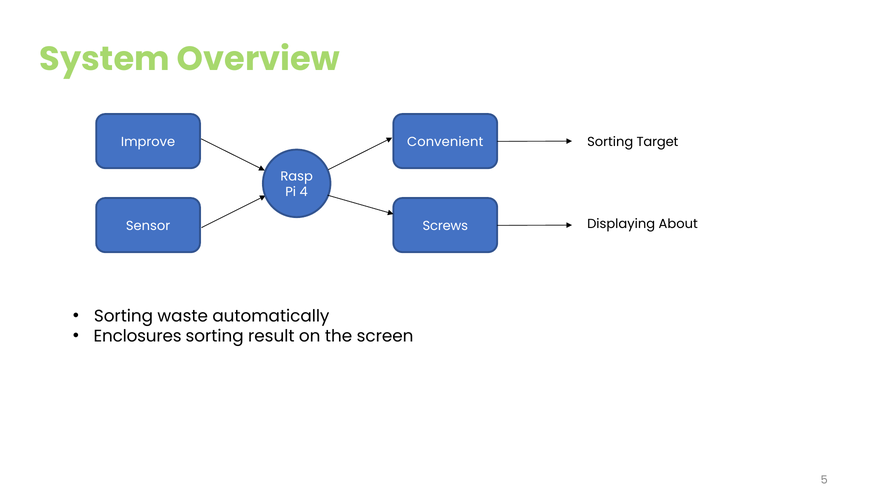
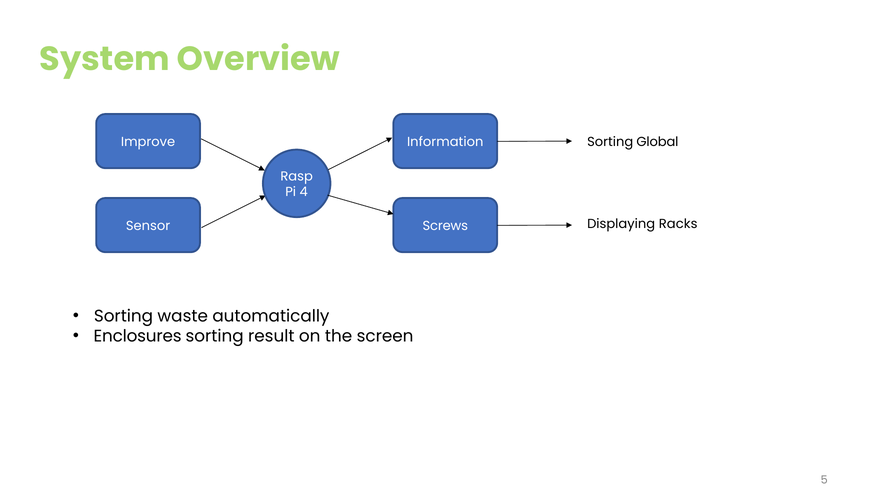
Convenient: Convenient -> Information
Target: Target -> Global
About: About -> Racks
